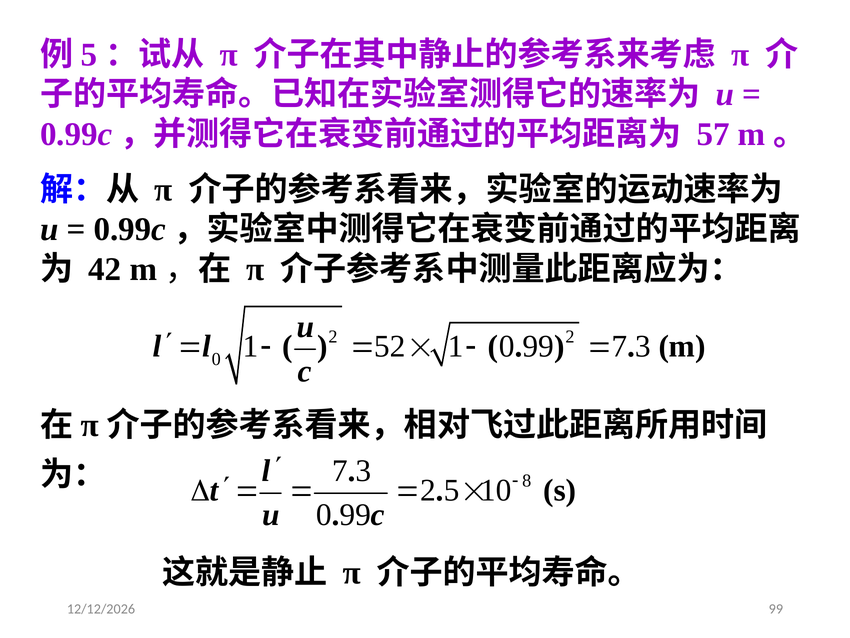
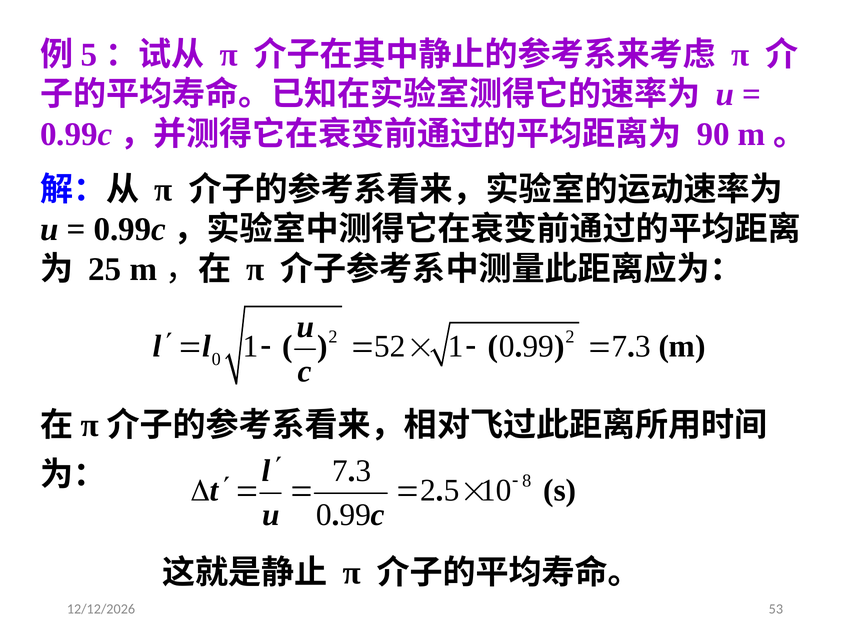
57: 57 -> 90
42 at (105, 269): 42 -> 25
99: 99 -> 53
